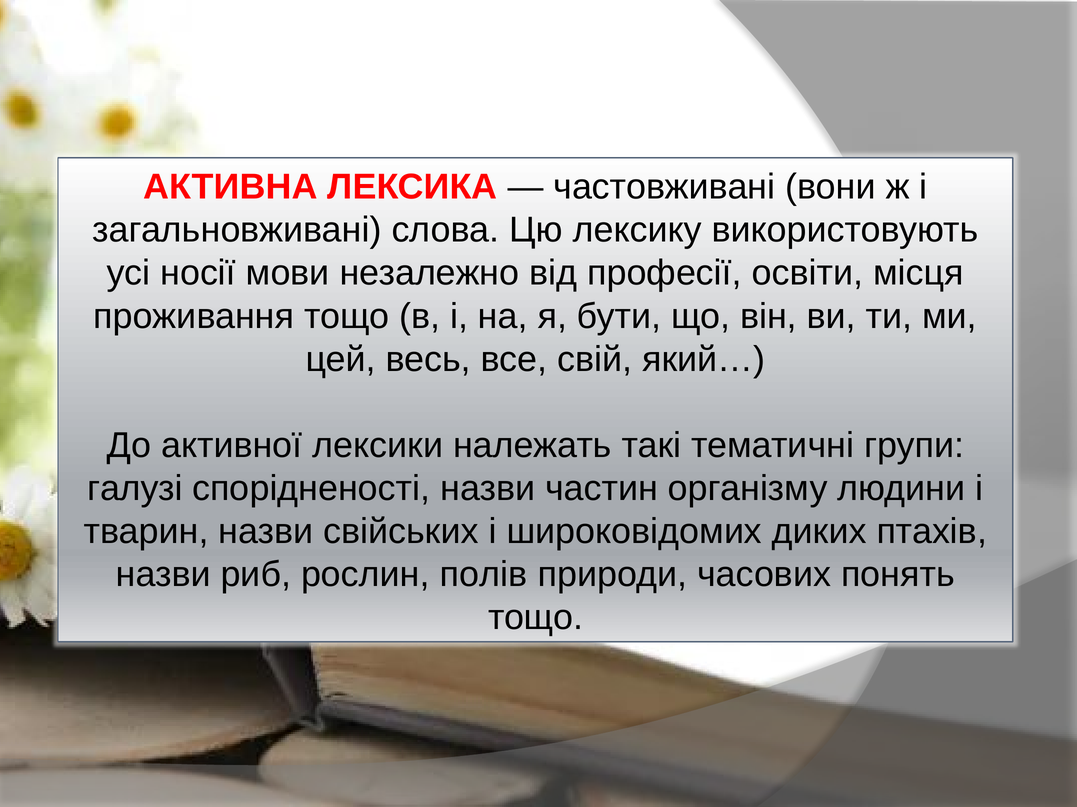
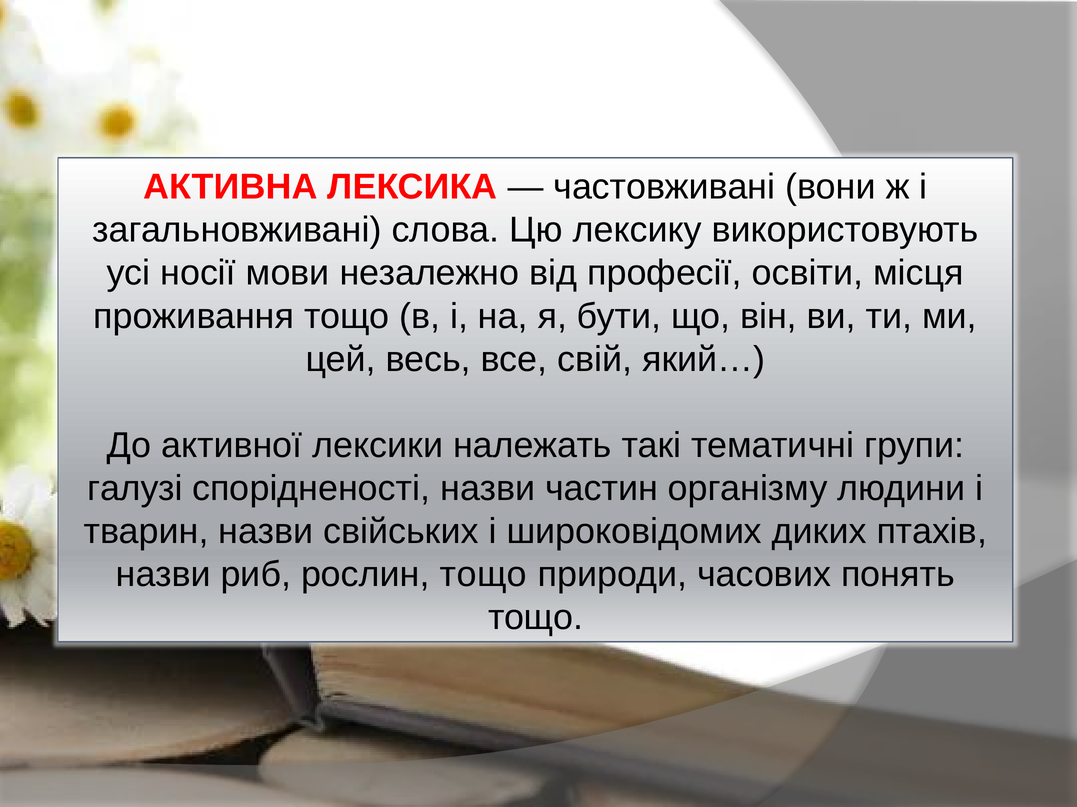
рослин полів: полів -> тощо
